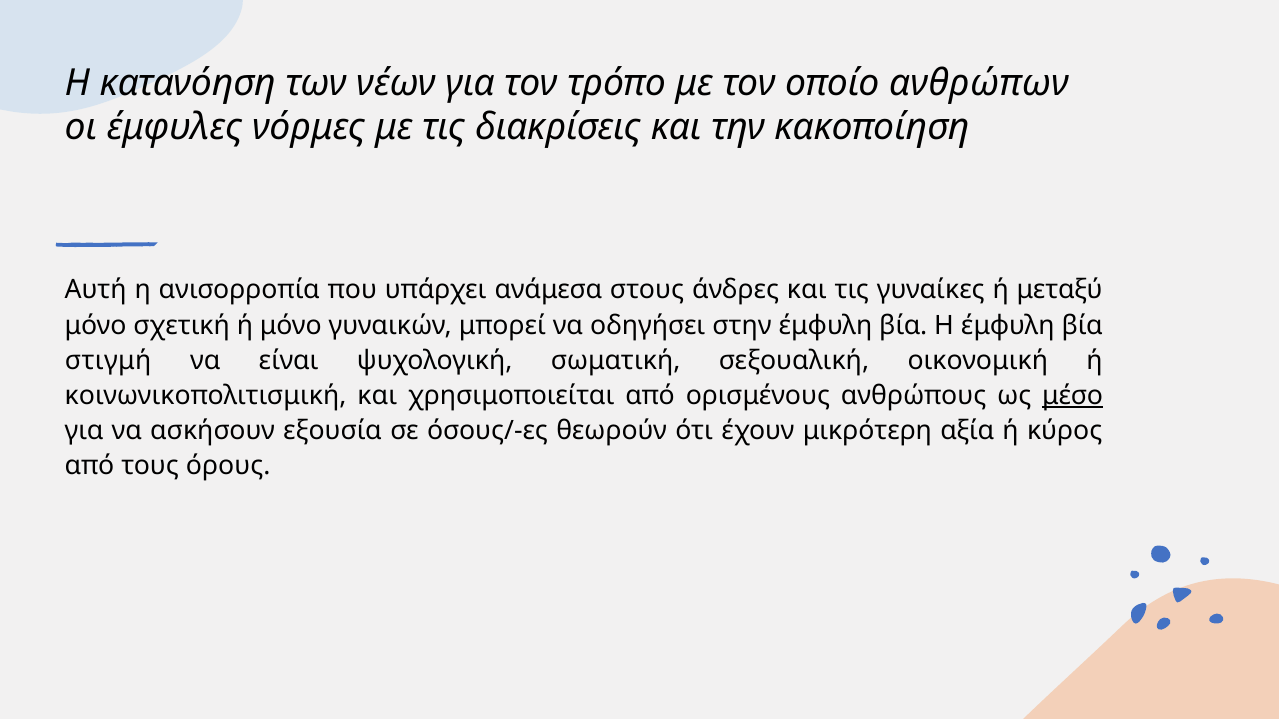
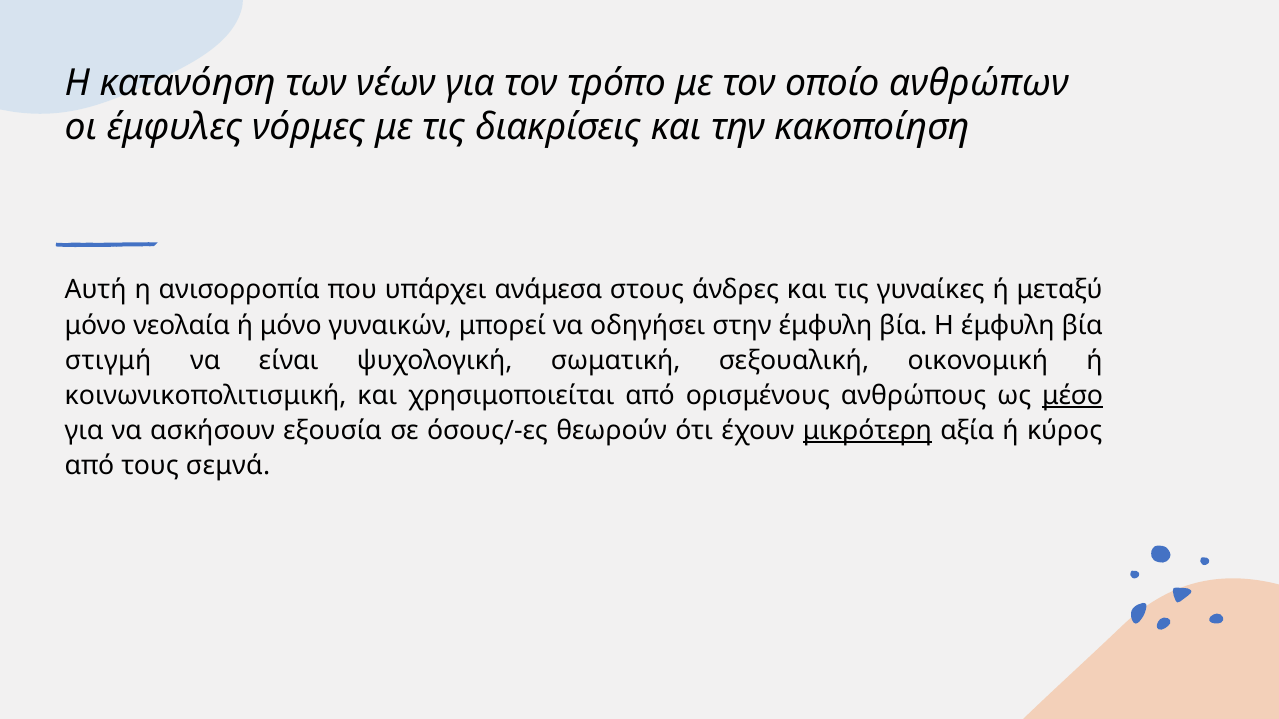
σχετική: σχετική -> νεολαία
μικρότερη underline: none -> present
όρους: όρους -> σεμνά
